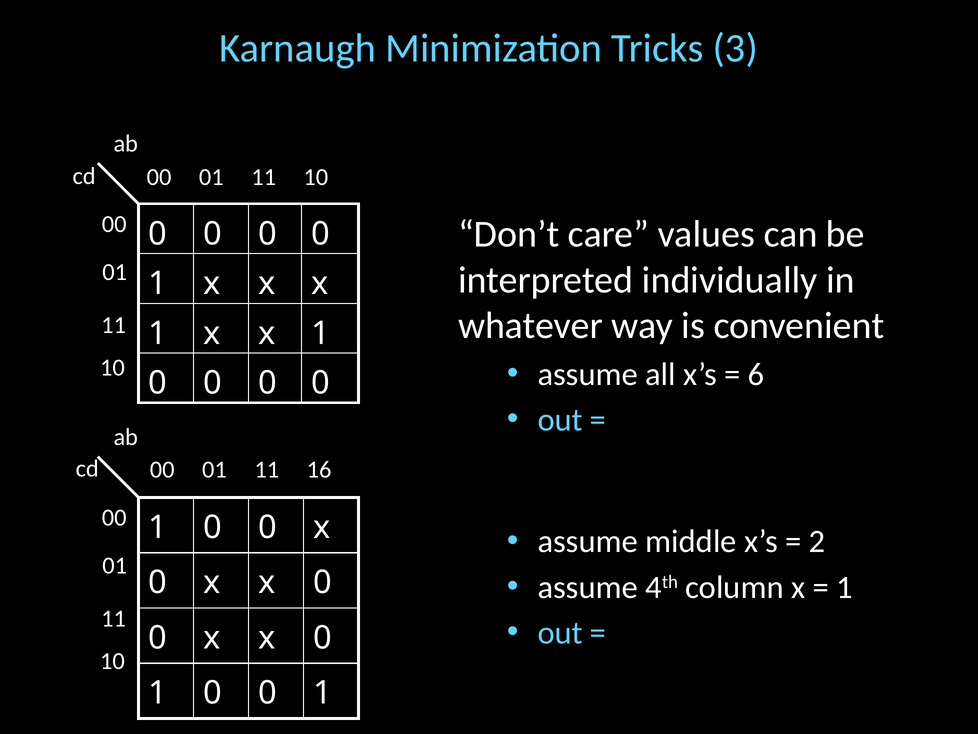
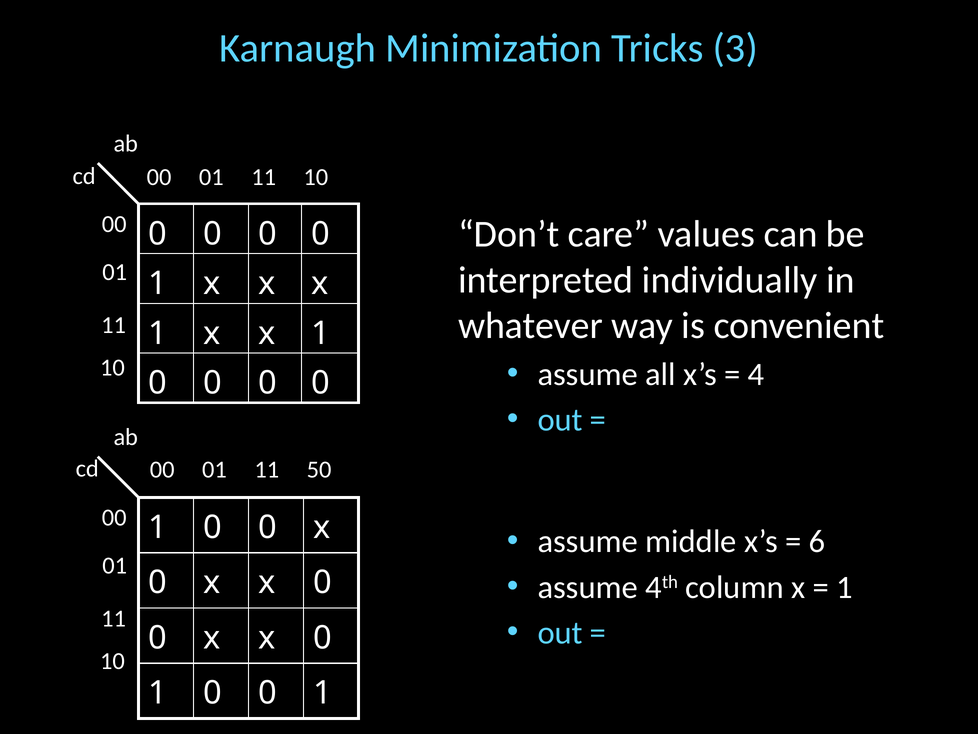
6: 6 -> 4
16: 16 -> 50
2: 2 -> 6
